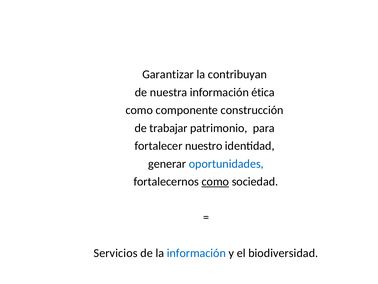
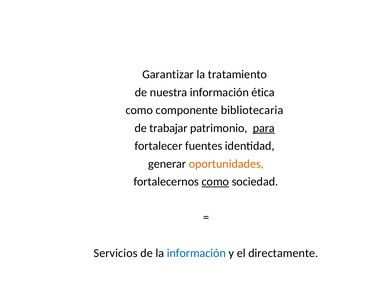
contribuyan: contribuyan -> tratamiento
construcción: construcción -> bibliotecaria
para underline: none -> present
nuestro: nuestro -> fuentes
oportunidades colour: blue -> orange
biodiversidad: biodiversidad -> directamente
